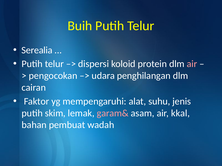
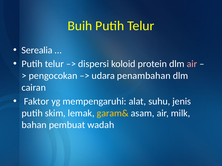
penghilangan: penghilangan -> penambahan
garam& colour: pink -> yellow
kkal: kkal -> milk
